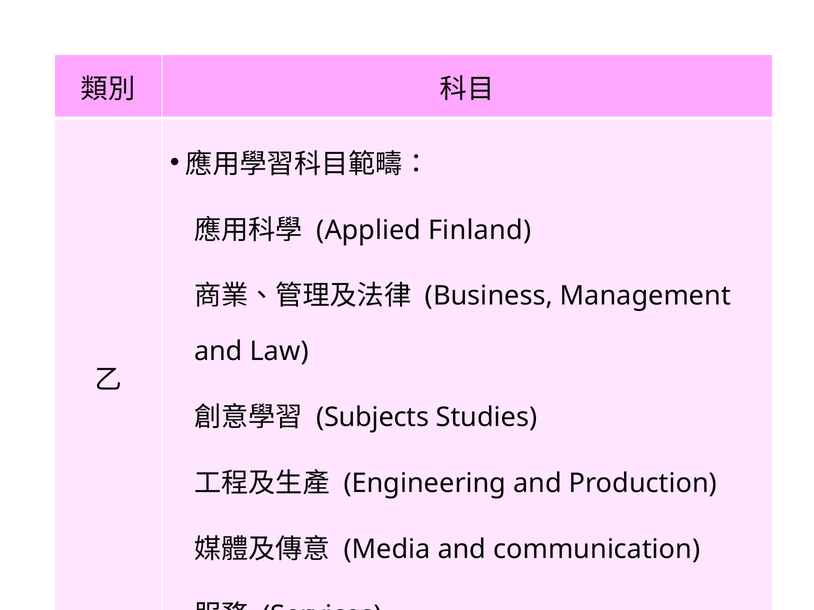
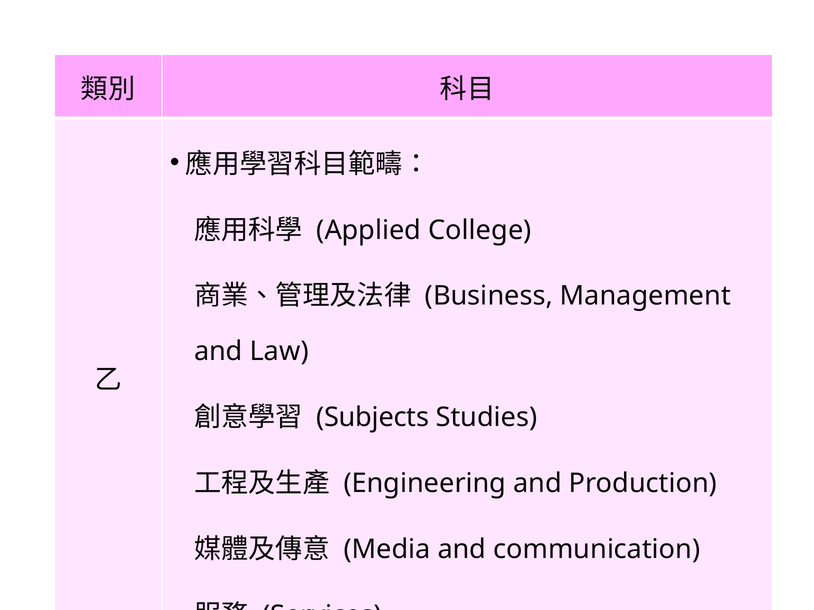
Finland: Finland -> College
